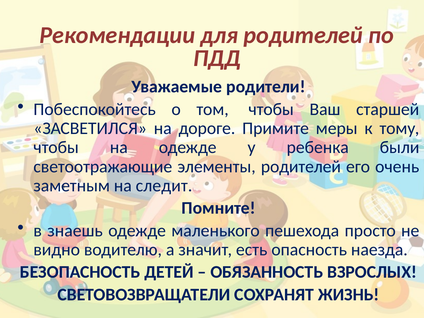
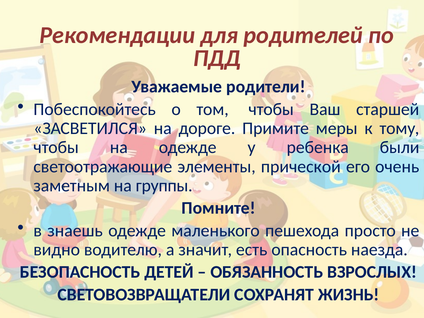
элементы родителей: родителей -> прической
следит: следит -> группы
